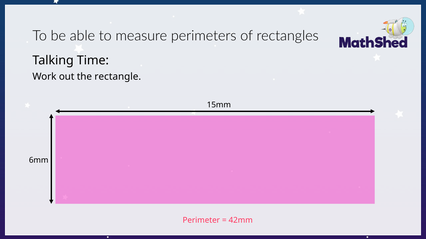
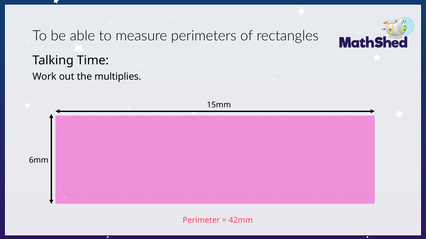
rectangle: rectangle -> multiplies
